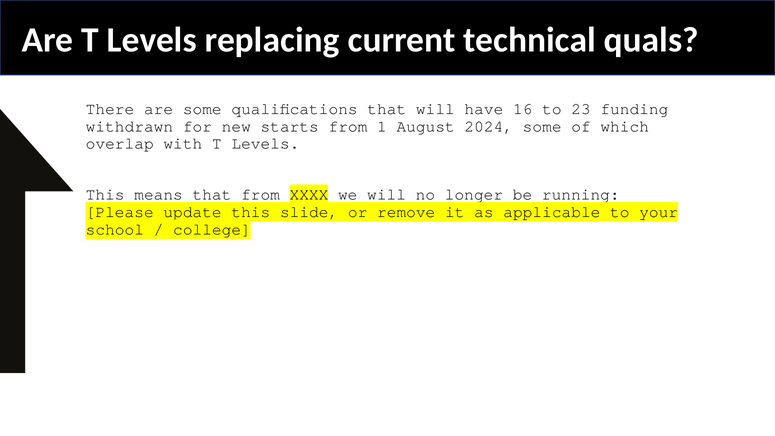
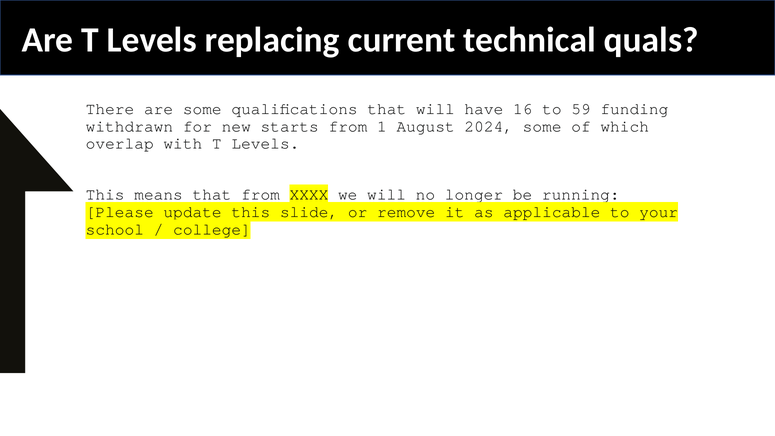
23: 23 -> 59
